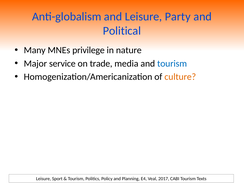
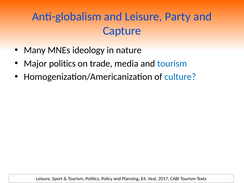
Political: Political -> Capture
privilege: privilege -> ideology
Major service: service -> politics
culture colour: orange -> blue
